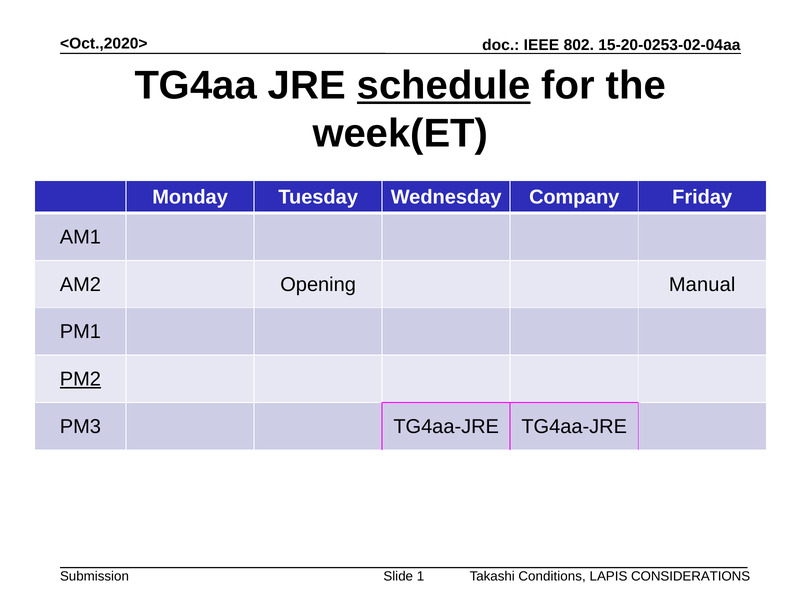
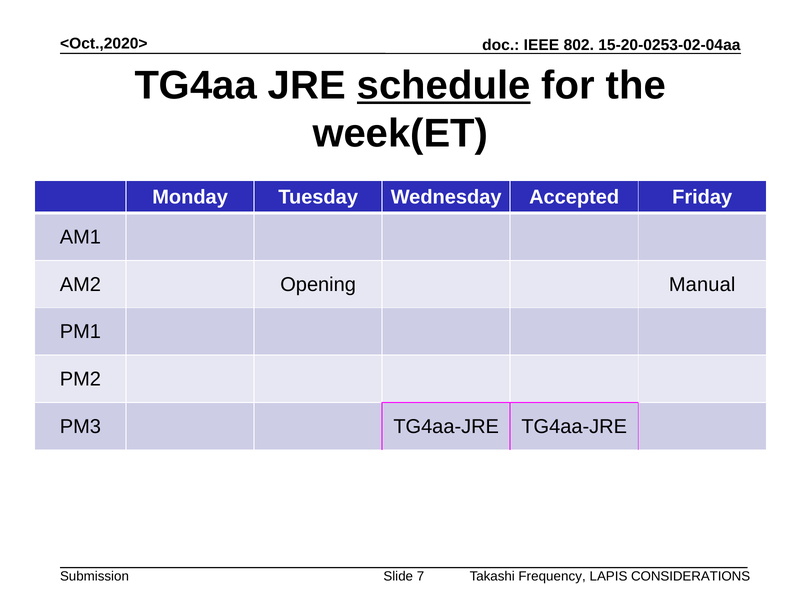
Company: Company -> Accepted
PM2 underline: present -> none
1: 1 -> 7
Conditions: Conditions -> Frequency
